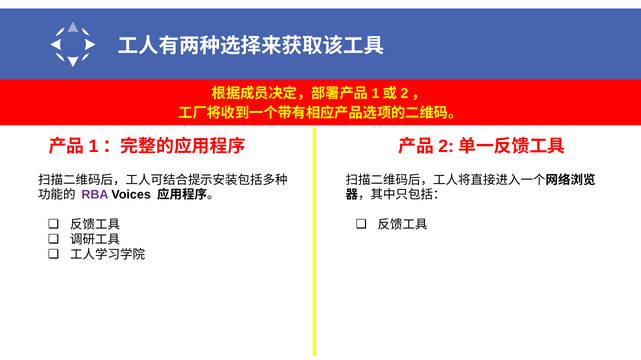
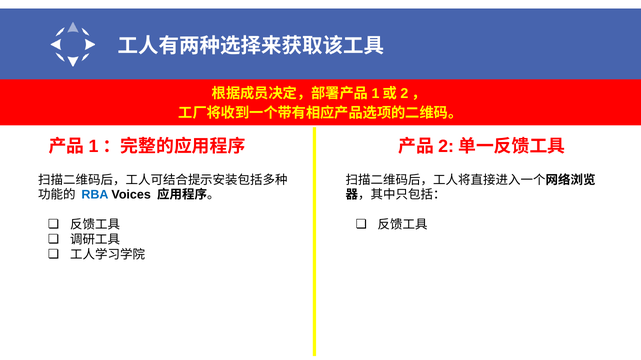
RBA colour: purple -> blue
